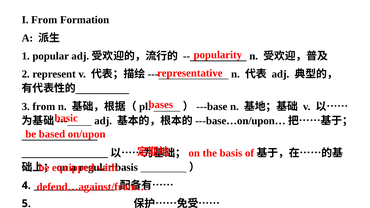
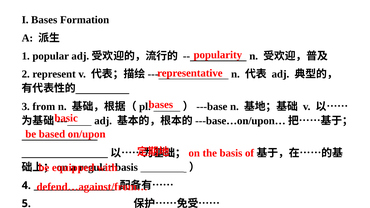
I From: From -> Bases
